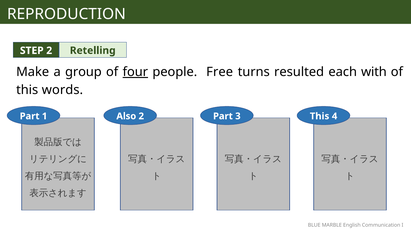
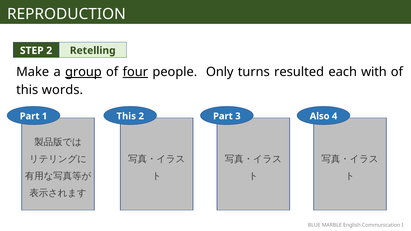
group underline: none -> present
Free: Free -> Only
1 Also: Also -> This
2 This: This -> Also
